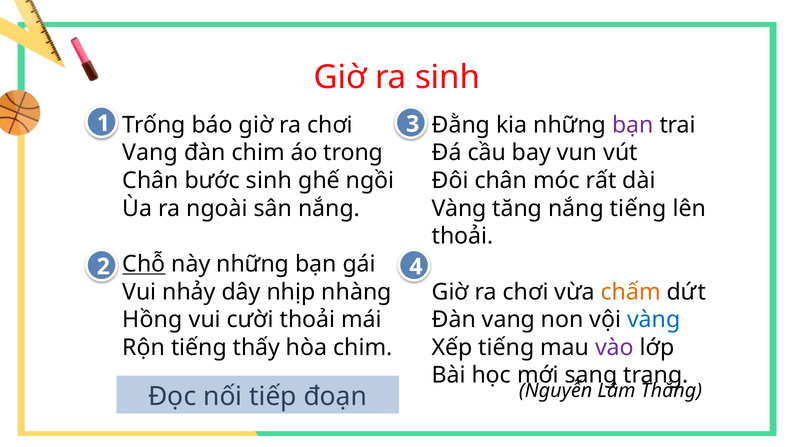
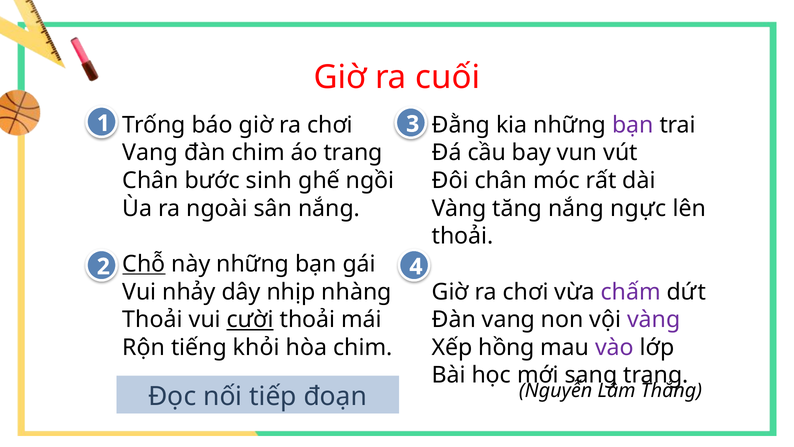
ra sinh: sinh -> cuối
áo trong: trong -> trang
nắng tiếng: tiếng -> ngực
chấm colour: orange -> purple
Hồng at (153, 319): Hồng -> Thoải
cười underline: none -> present
vàng at (654, 319) colour: blue -> purple
thấy: thấy -> khỏi
Xếp tiếng: tiếng -> hồng
